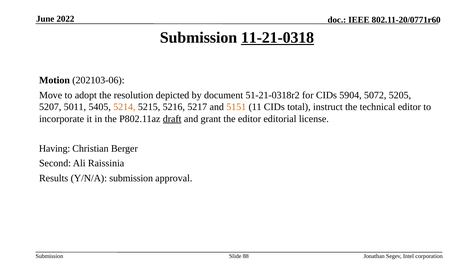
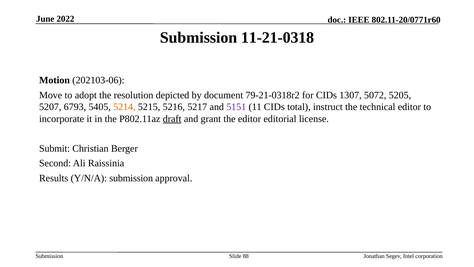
11-21-0318 underline: present -> none
51-21-0318r2: 51-21-0318r2 -> 79-21-0318r2
5904: 5904 -> 1307
5011: 5011 -> 6793
5151 colour: orange -> purple
Having: Having -> Submit
